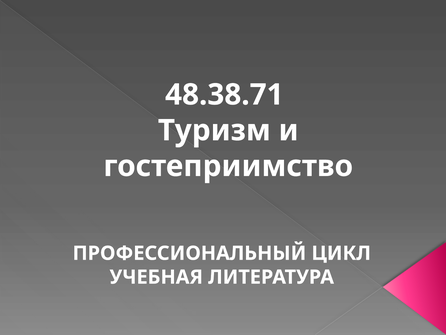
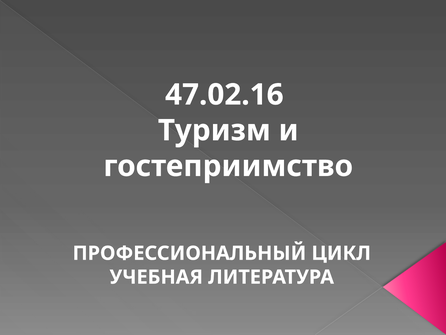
48.38.71: 48.38.71 -> 47.02.16
